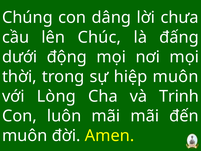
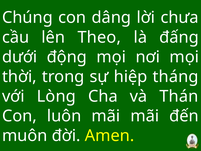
Chúc: Chúc -> Theo
hiệp muôn: muôn -> tháng
Trinh: Trinh -> Thán
